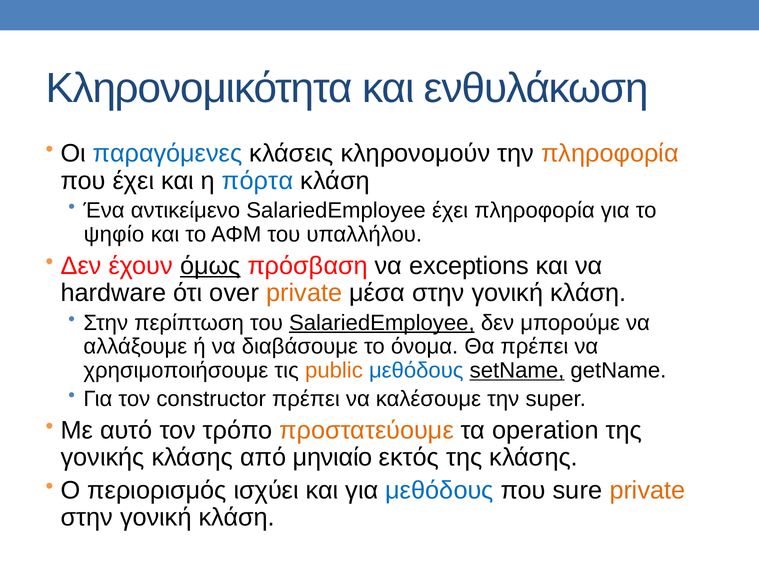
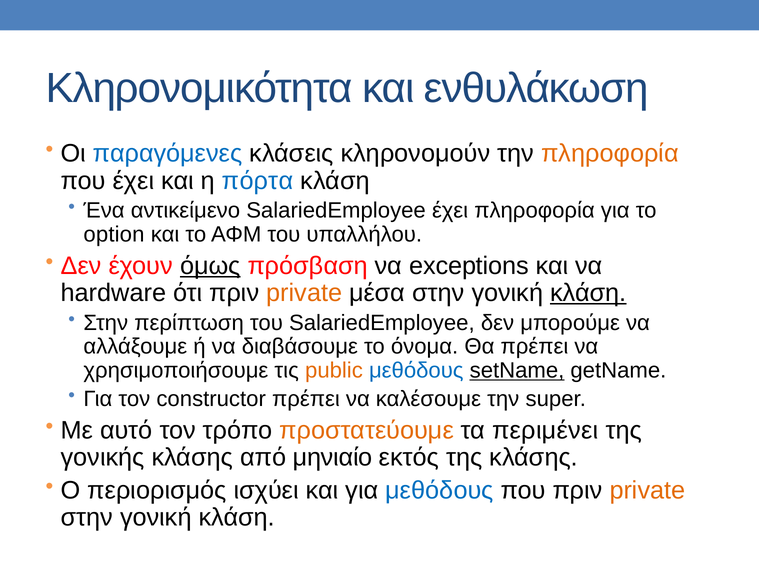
ψηφίο: ψηφίο -> option
ότι over: over -> πριν
κλάση at (588, 293) underline: none -> present
SalariedEmployee at (382, 323) underline: present -> none
operation: operation -> περιμένει
που sure: sure -> πριν
